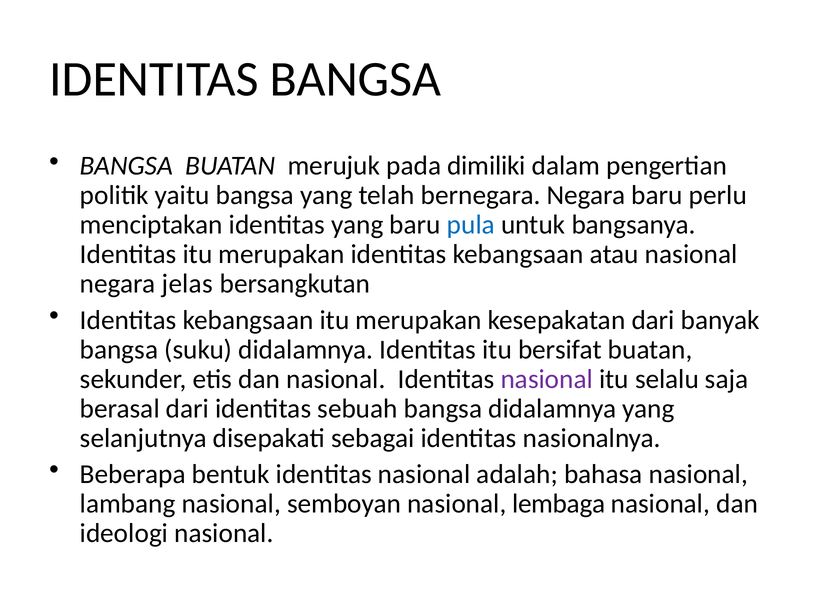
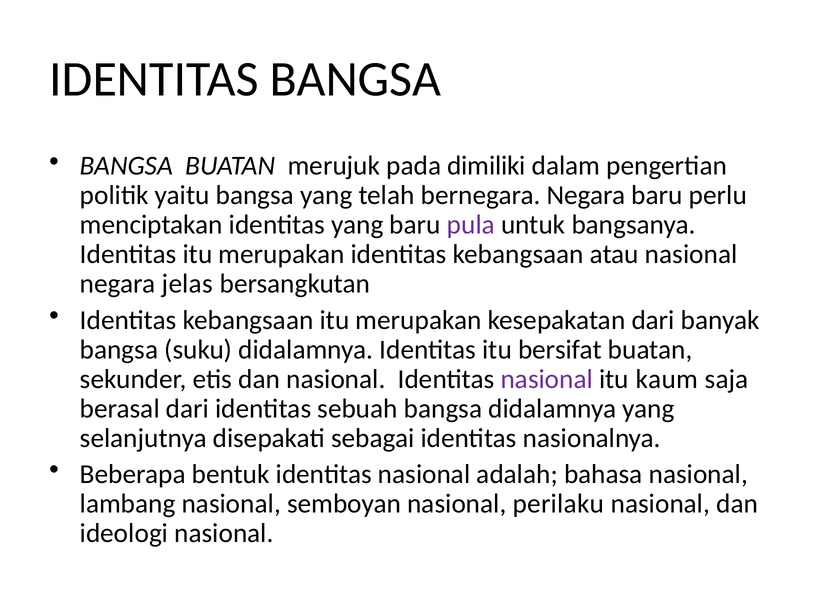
pula colour: blue -> purple
selalu: selalu -> kaum
lembaga: lembaga -> perilaku
